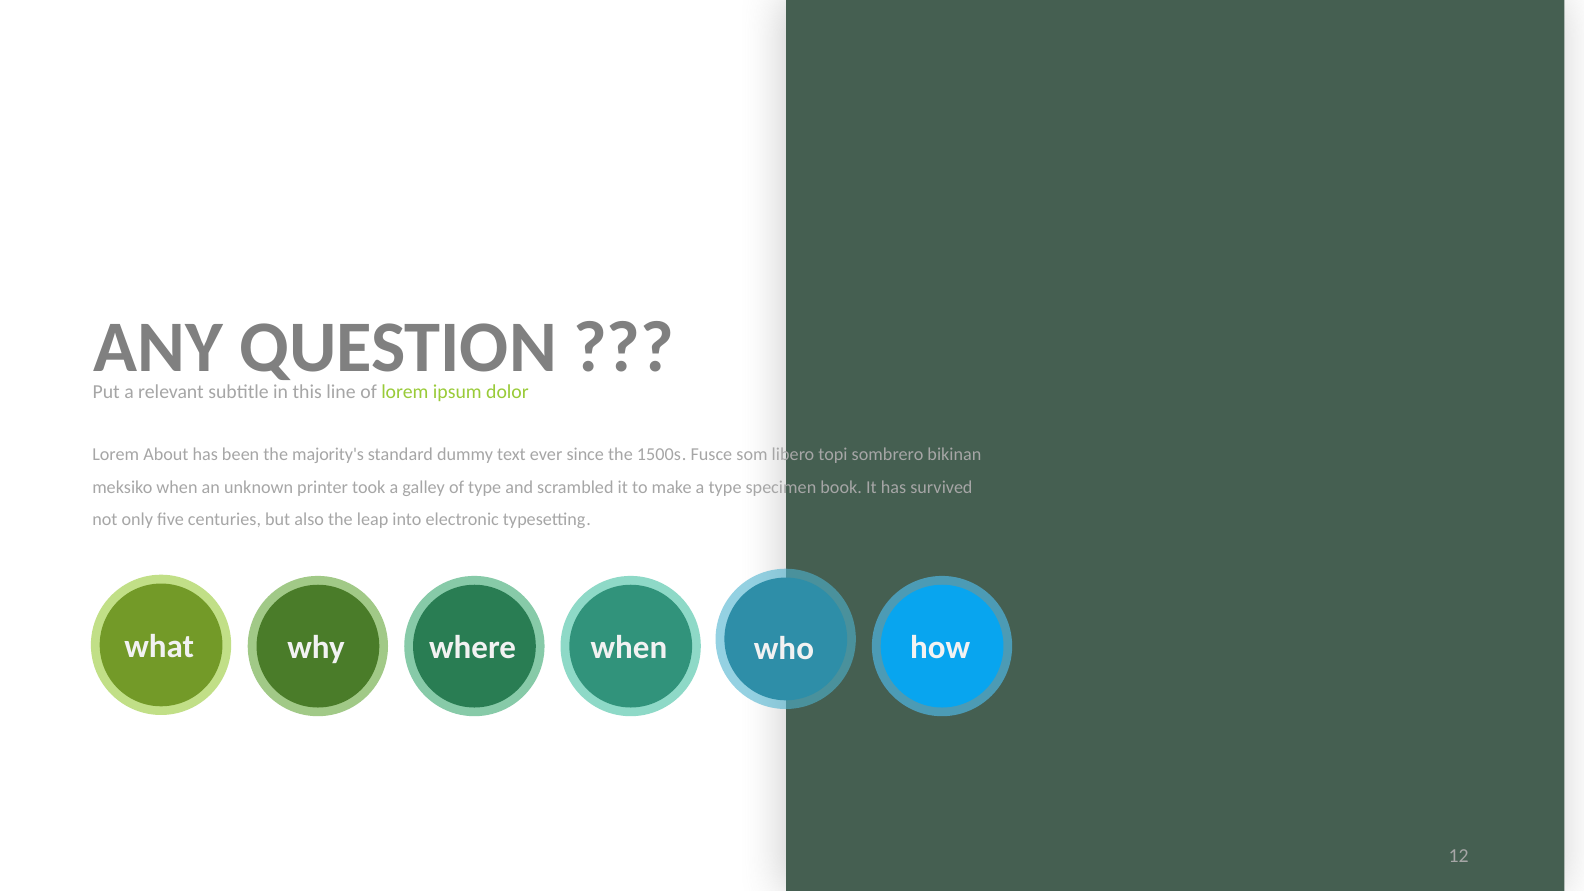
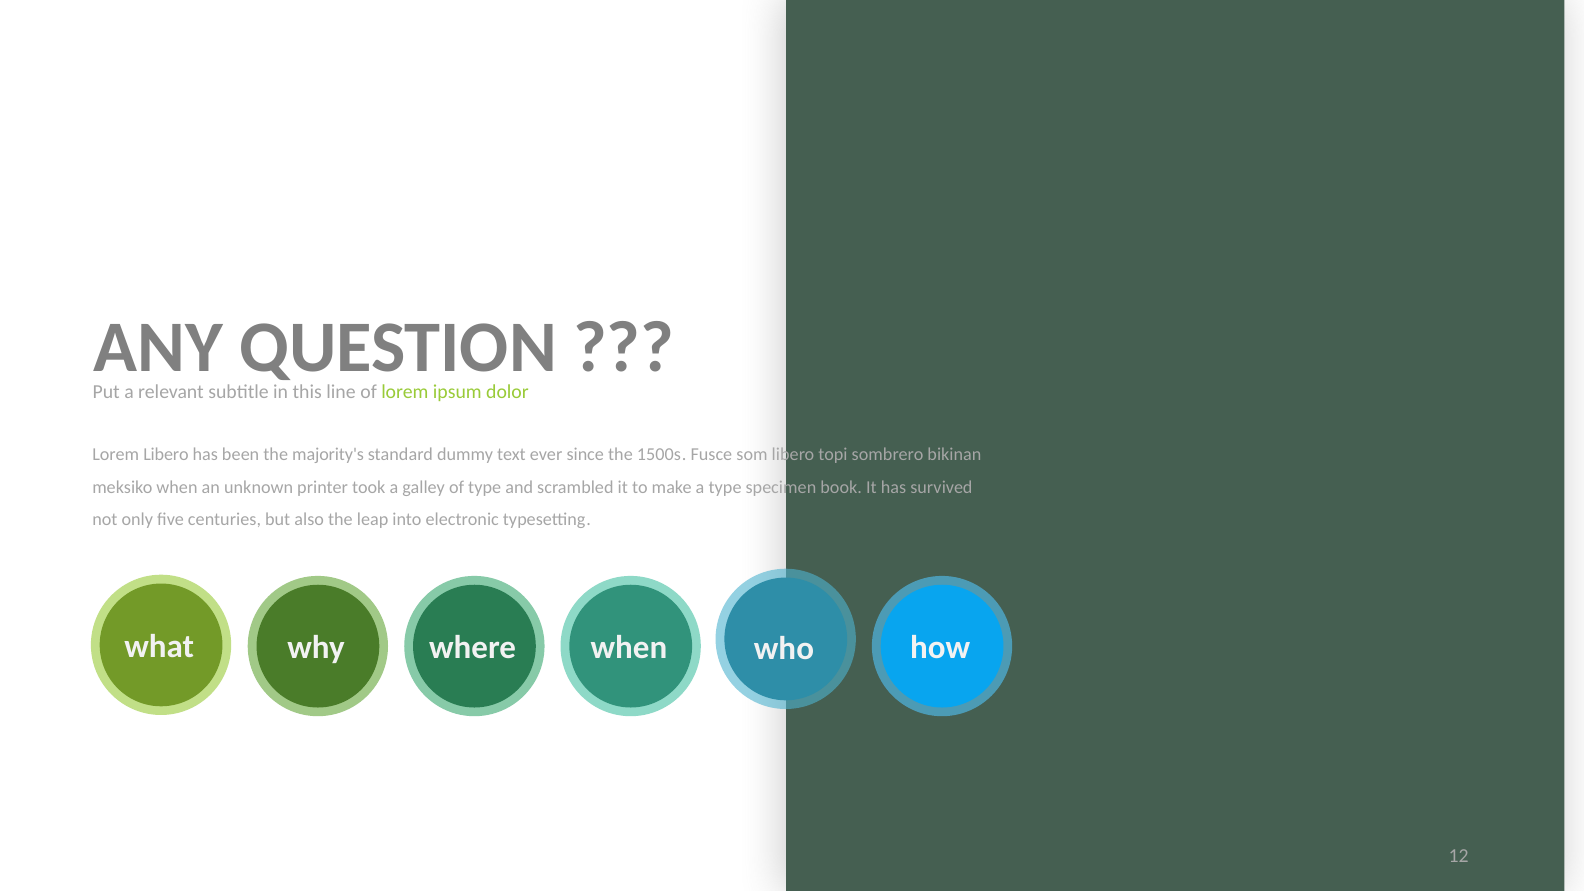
Lorem About: About -> Libero
